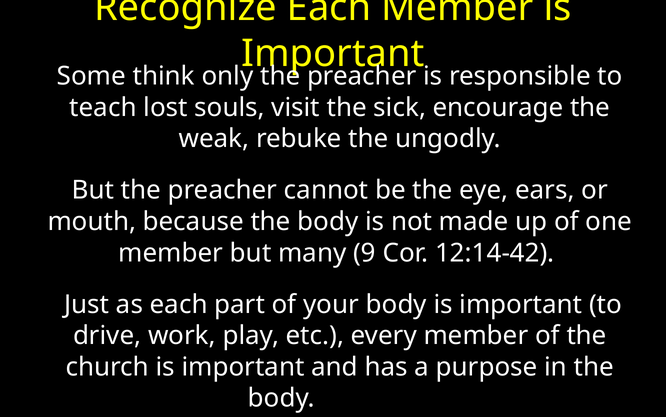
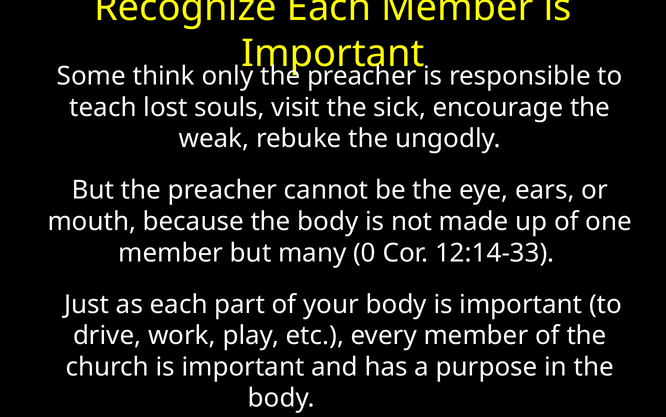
9: 9 -> 0
12:14-42: 12:14-42 -> 12:14-33
